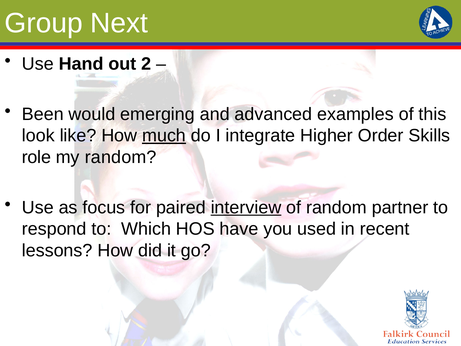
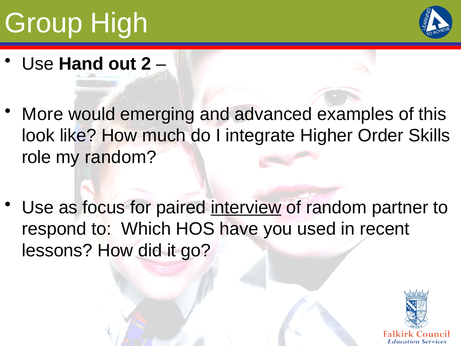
Next: Next -> High
Been: Been -> More
much underline: present -> none
